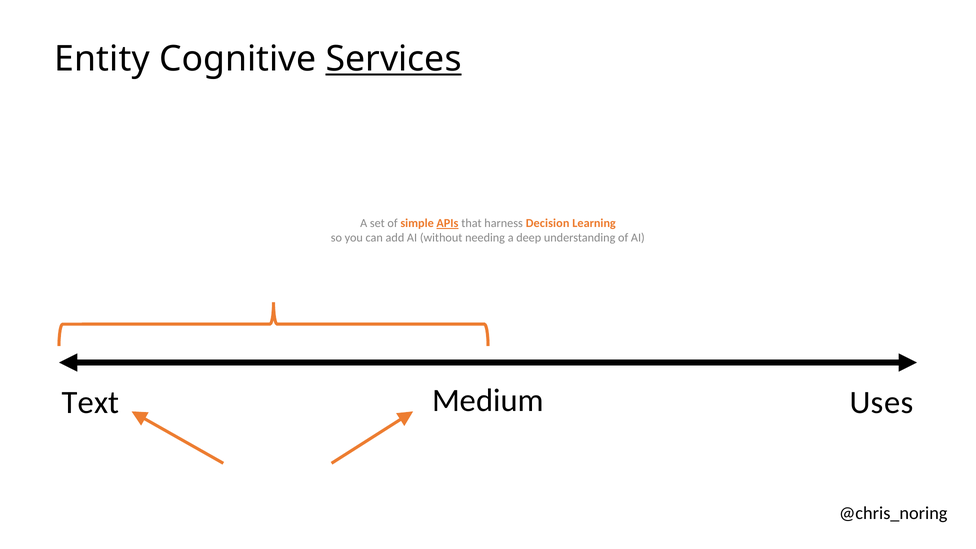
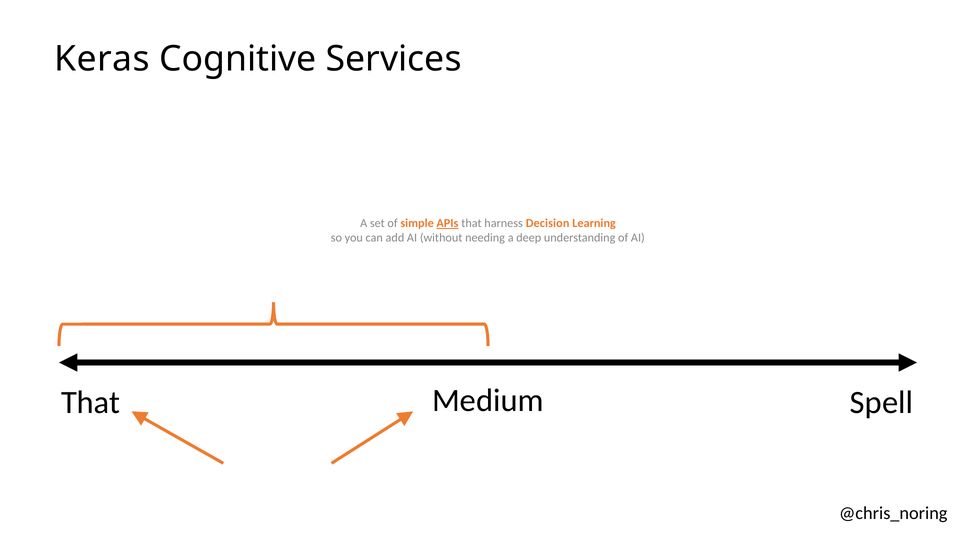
Entity: Entity -> Keras
Services underline: present -> none
Text at (90, 402): Text -> That
Uses: Uses -> Spell
